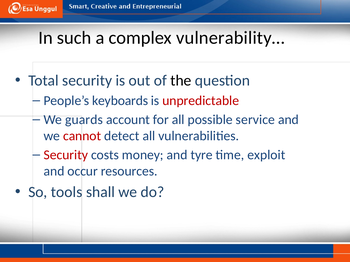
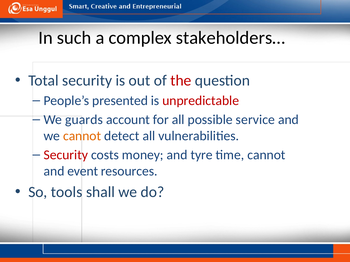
vulnerability…: vulnerability… -> stakeholders…
the colour: black -> red
keyboards: keyboards -> presented
cannot at (82, 136) colour: red -> orange
time exploit: exploit -> cannot
occur: occur -> event
